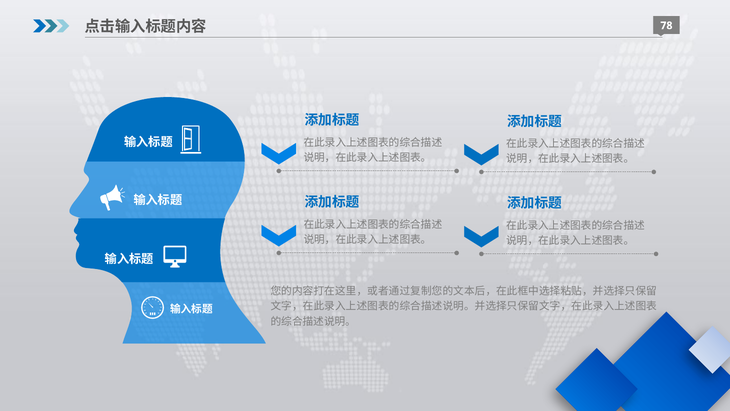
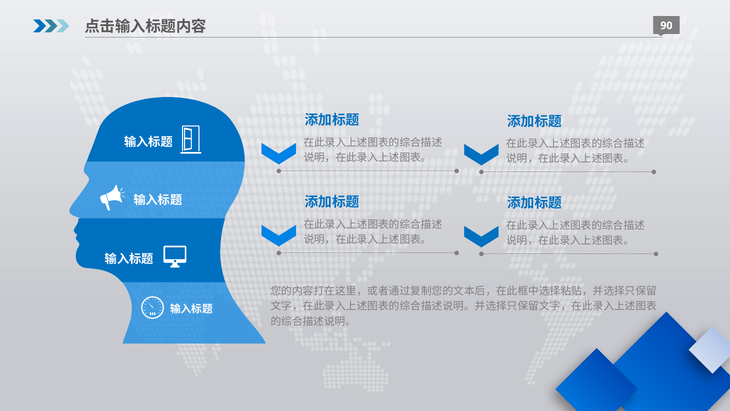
78: 78 -> 90
